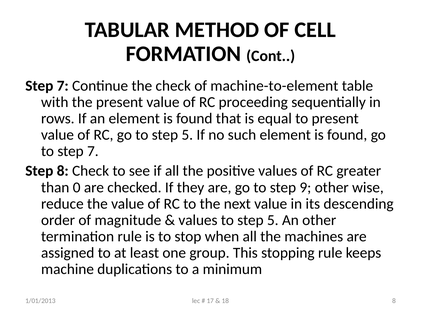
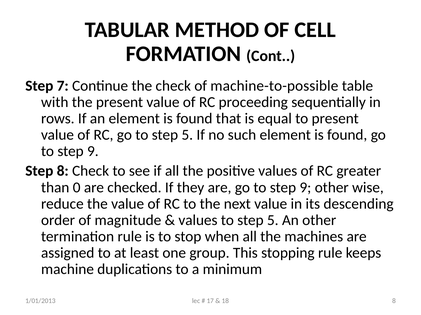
machine-to-element: machine-to-element -> machine-to-possible
7 at (93, 152): 7 -> 9
